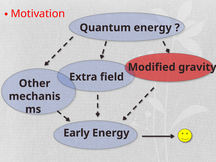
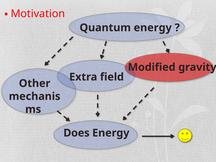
Early: Early -> Does
